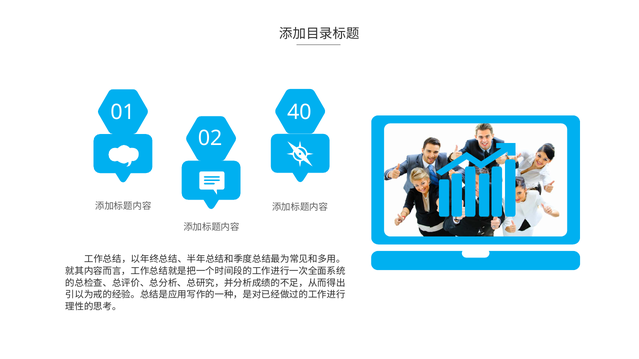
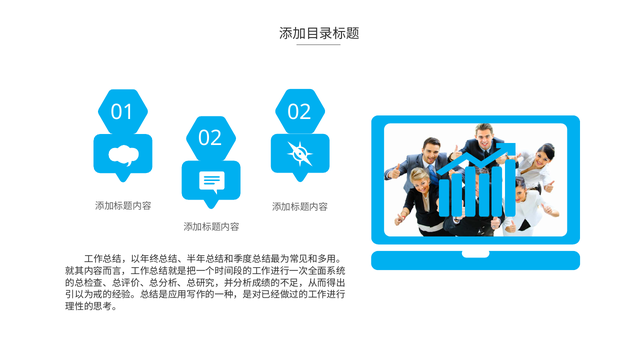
01 40: 40 -> 02
